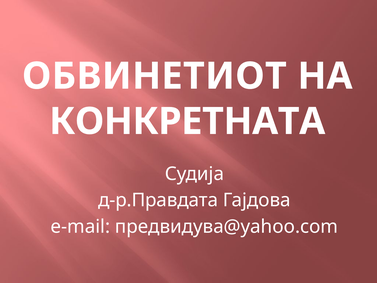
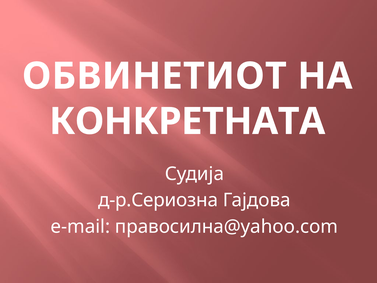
д-р.Правдата: д-р.Правдата -> д-р.Сериозна
предвидува@yahoo.com: предвидува@yahoo.com -> правосилна@yahoo.com
